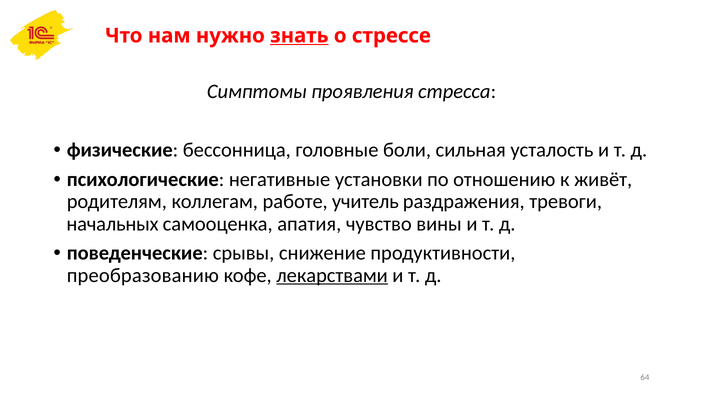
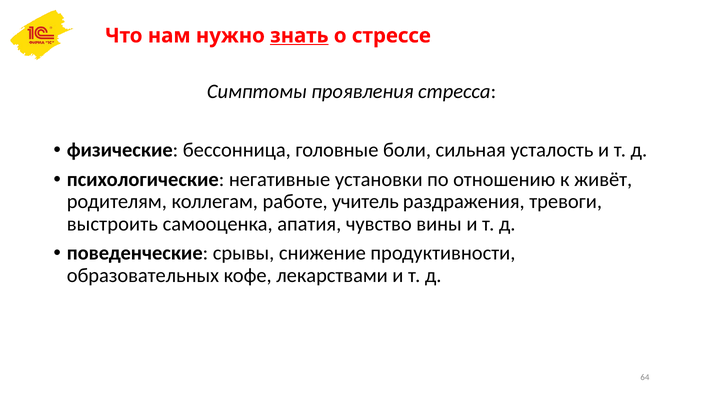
начальных: начальных -> выстроить
преобразованию: преобразованию -> образовательных
лекарствами underline: present -> none
